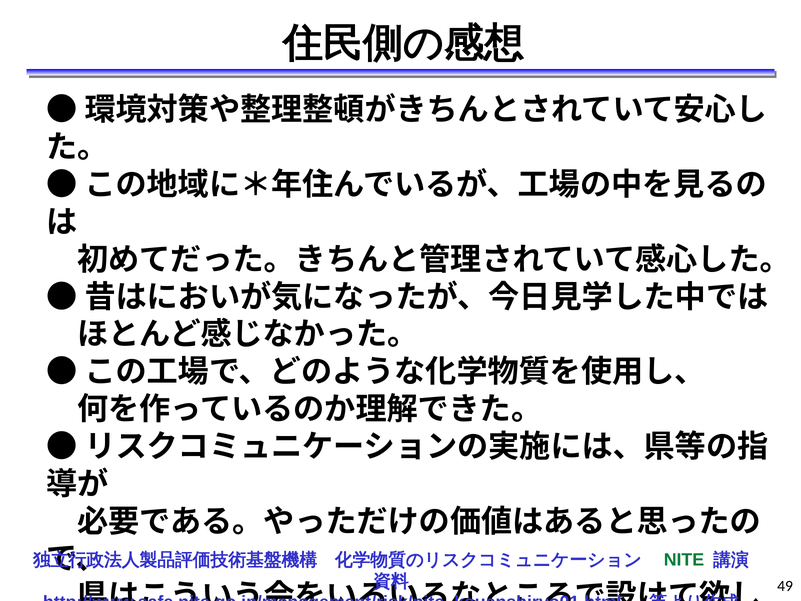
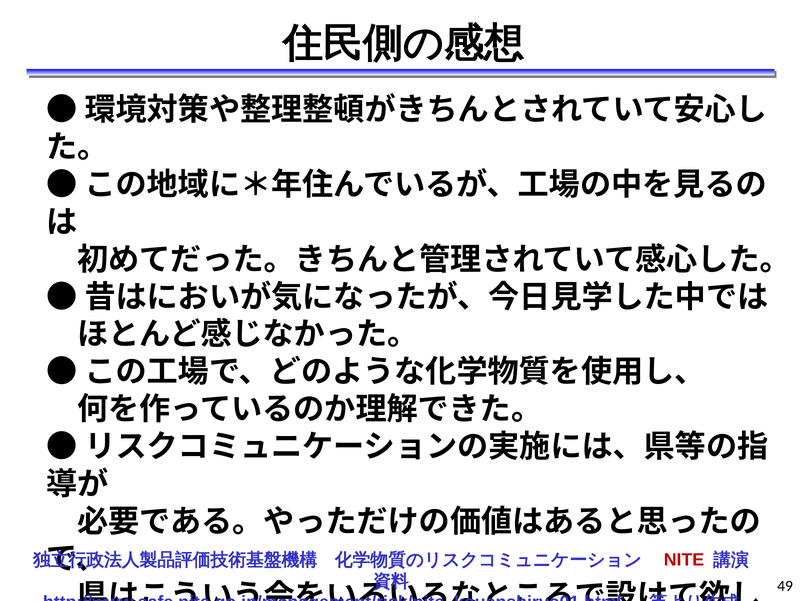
NITE colour: green -> red
